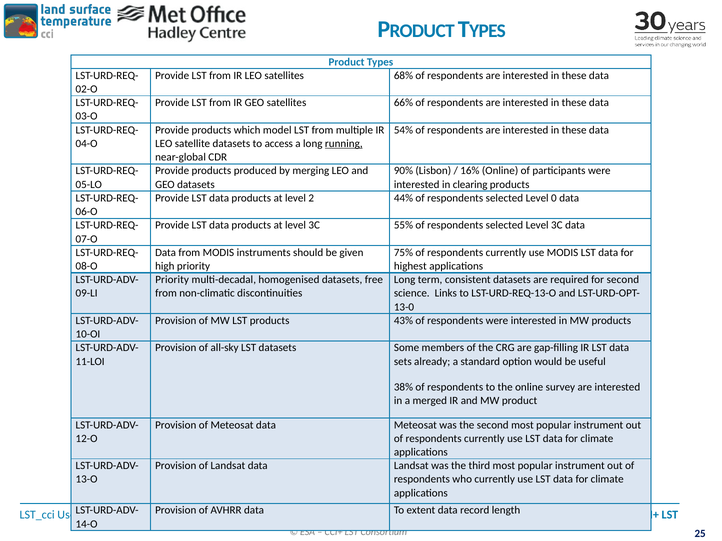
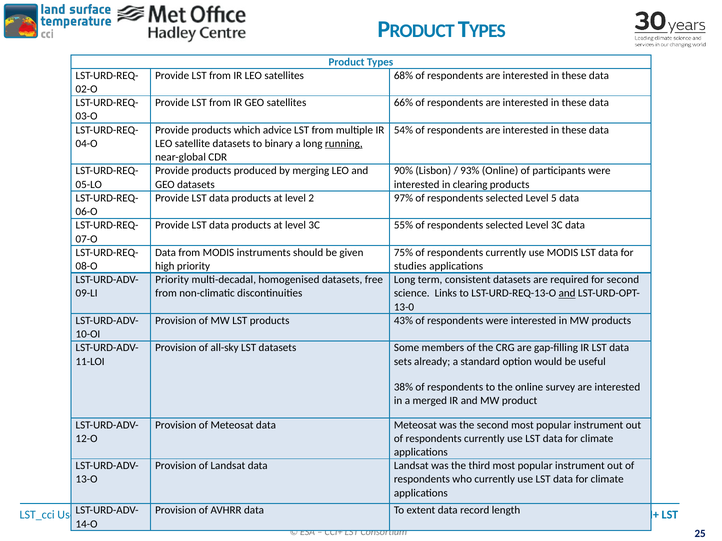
model: model -> advice
access: access -> binary
16%: 16% -> 93%
44%: 44% -> 97%
0: 0 -> 5
highest: highest -> studies
and at (567, 294) underline: none -> present
